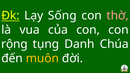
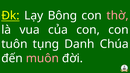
Sống: Sống -> Bông
rộng: rộng -> tuôn
muôn colour: yellow -> pink
